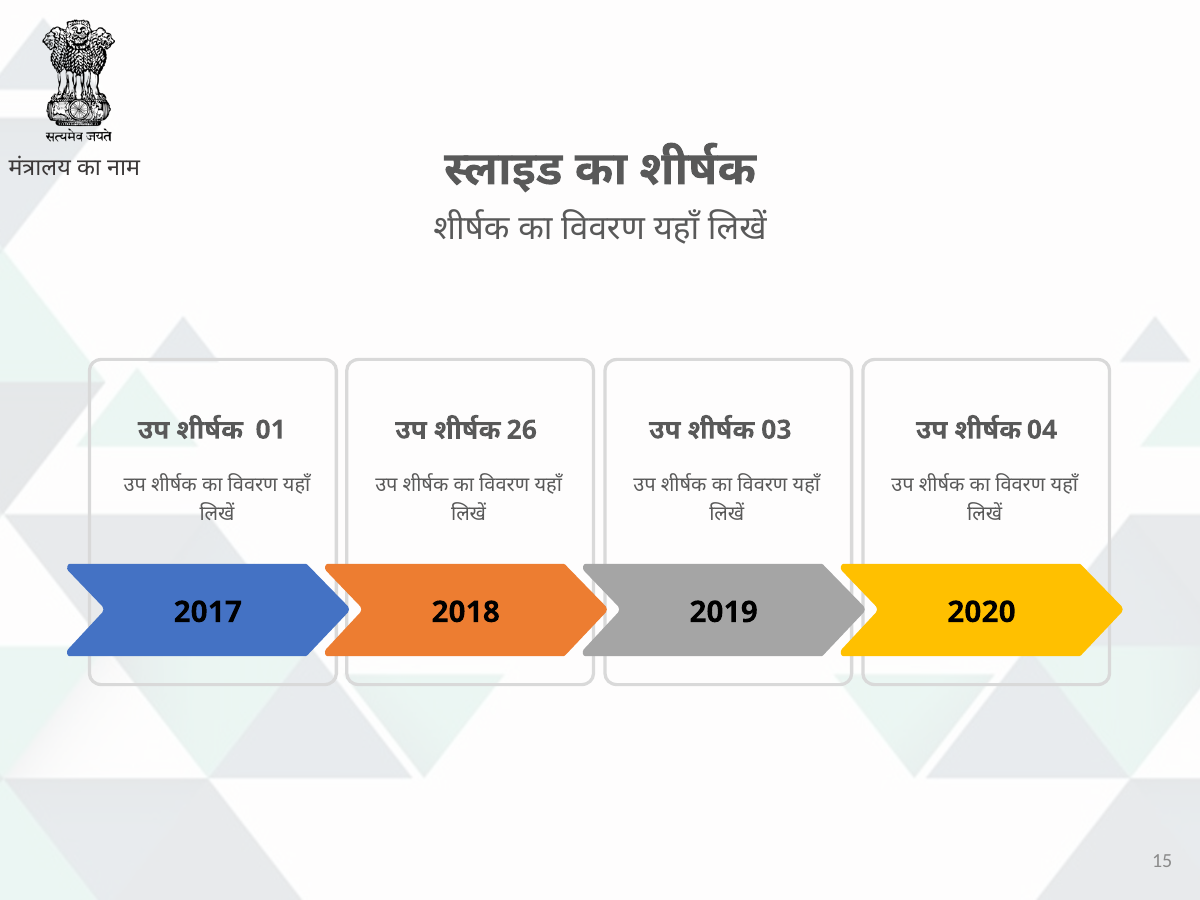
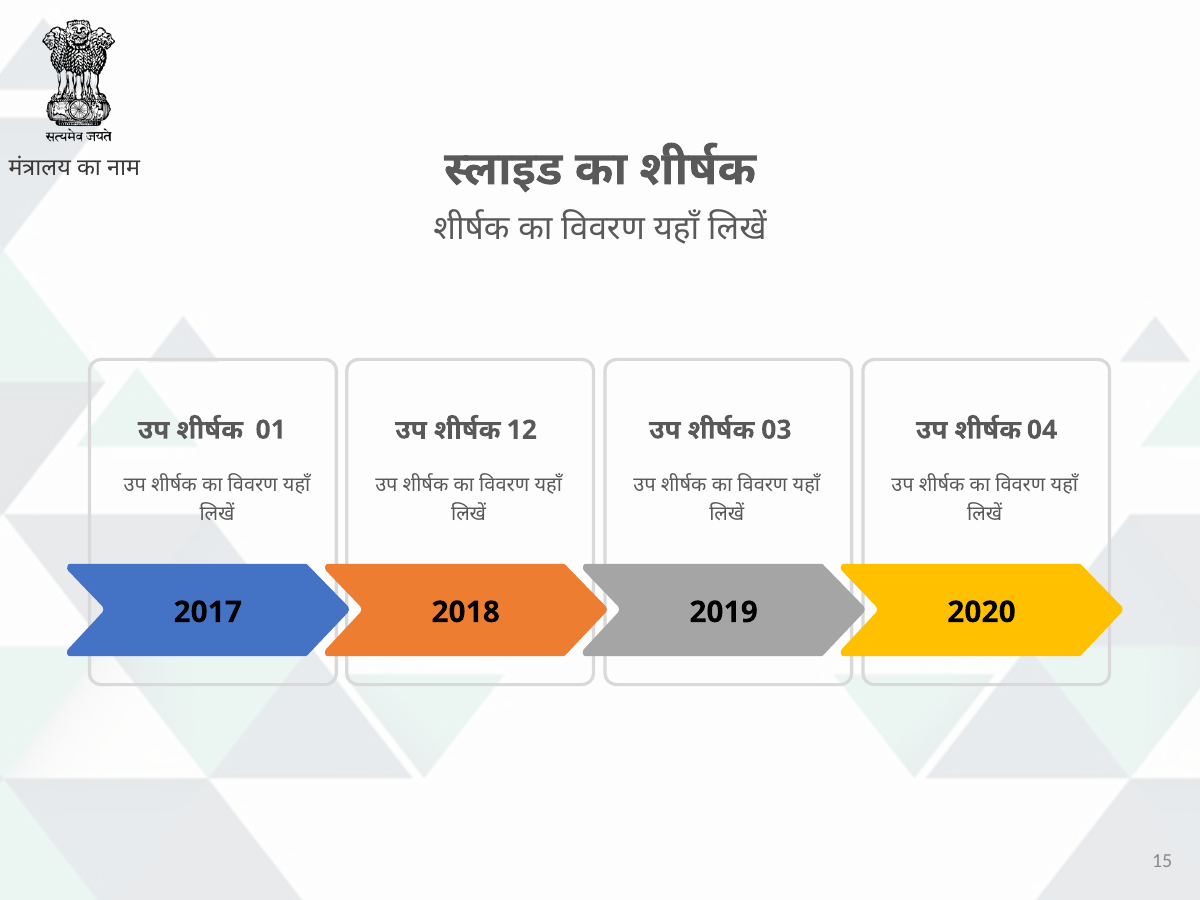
26: 26 -> 12
